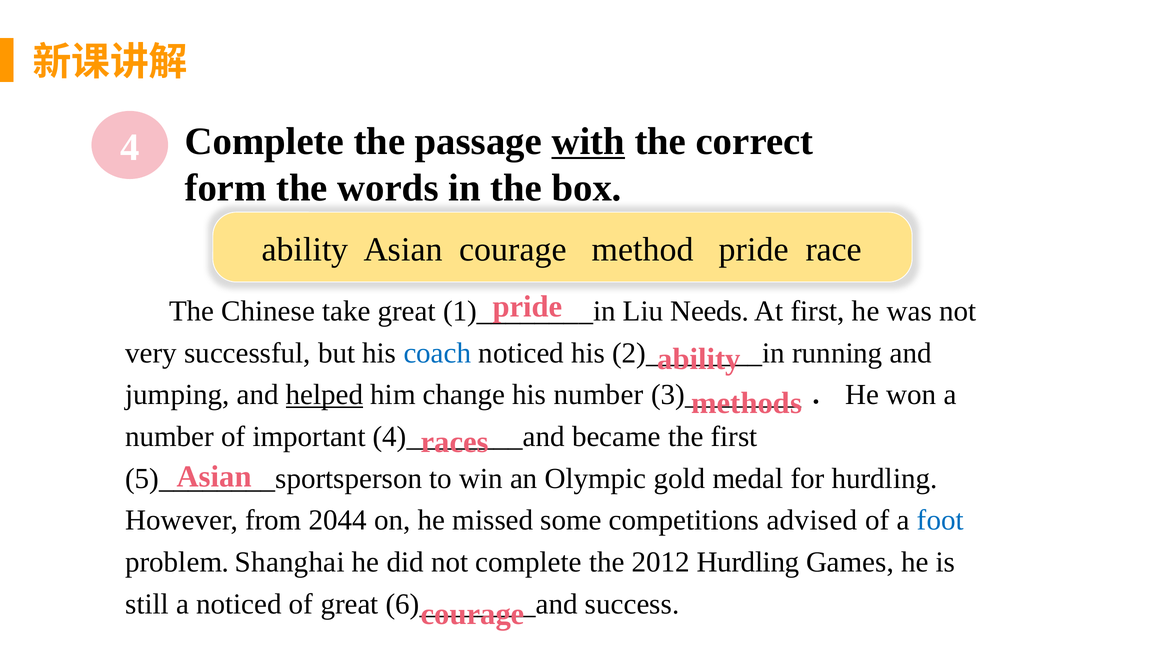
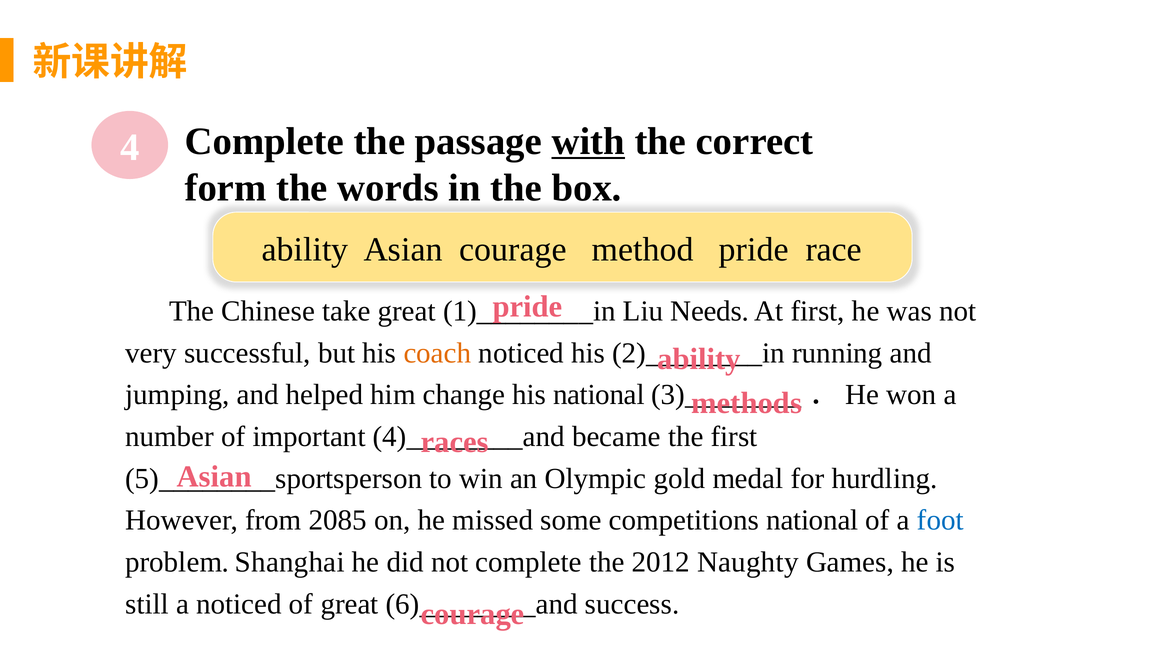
coach colour: blue -> orange
helped underline: present -> none
his number: number -> national
2044: 2044 -> 2085
competitions advised: advised -> national
2012 Hurdling: Hurdling -> Naughty
